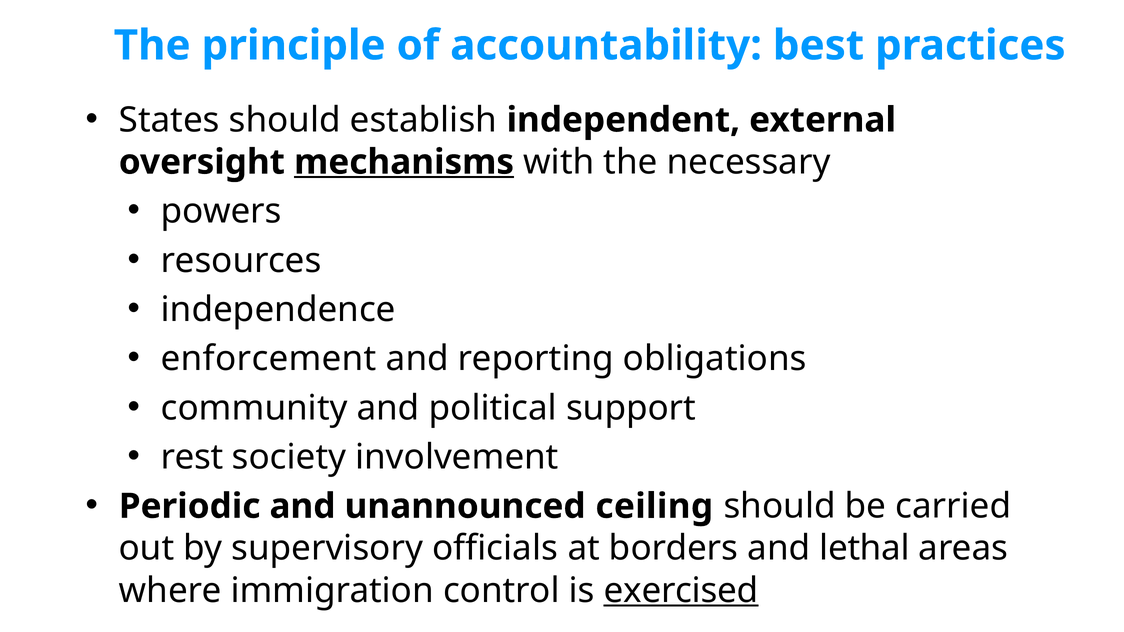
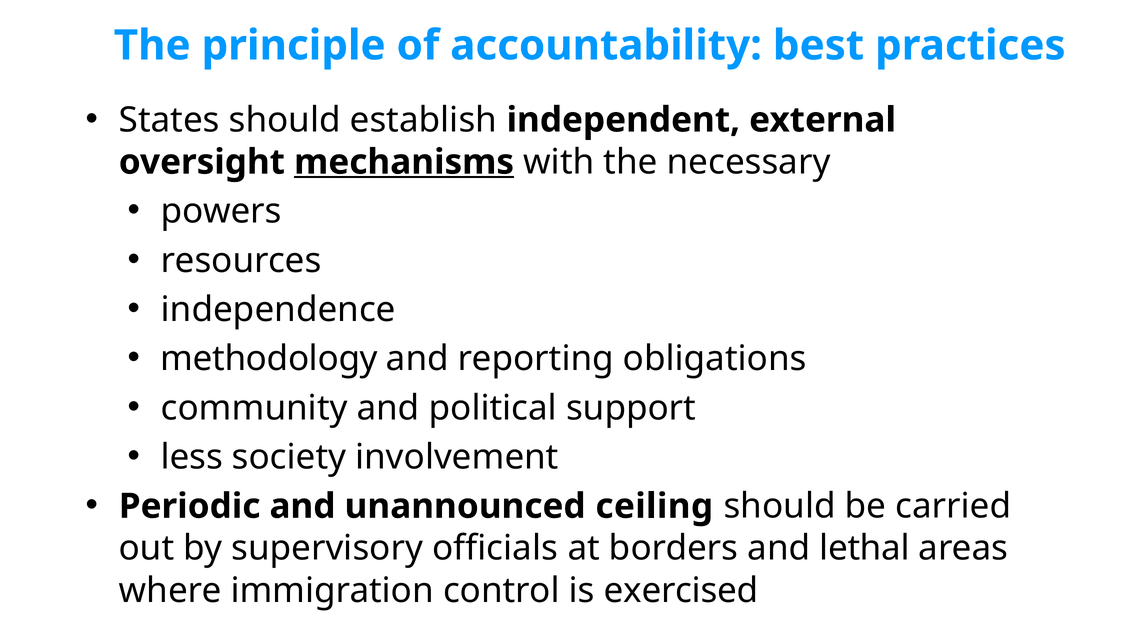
enforcement: enforcement -> methodology
rest: rest -> less
exercised underline: present -> none
